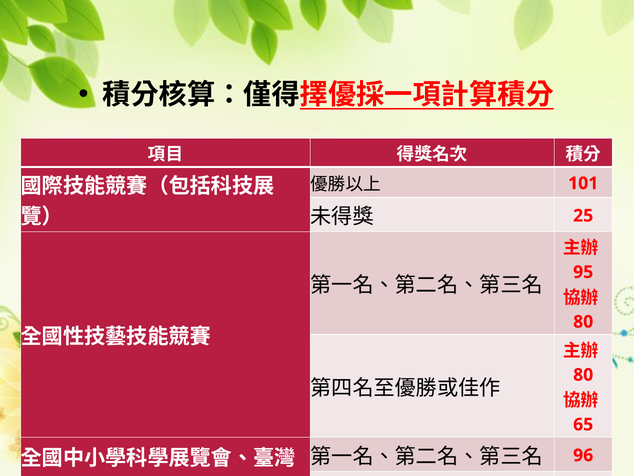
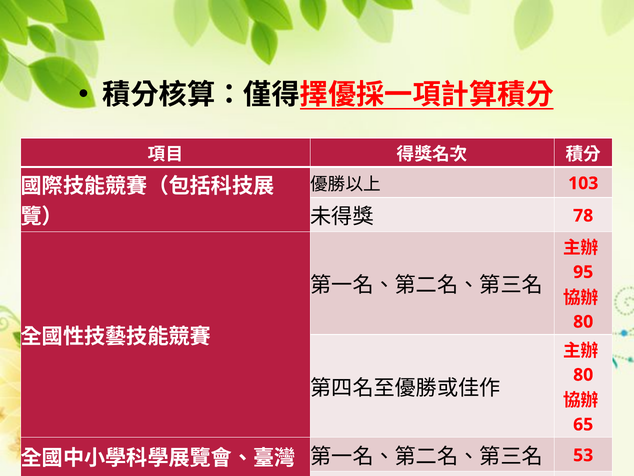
101: 101 -> 103
25: 25 -> 78
96: 96 -> 53
